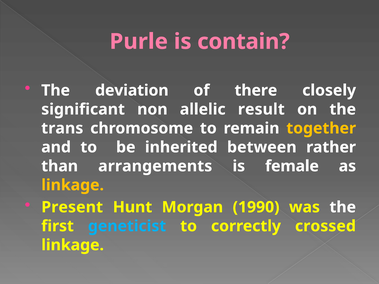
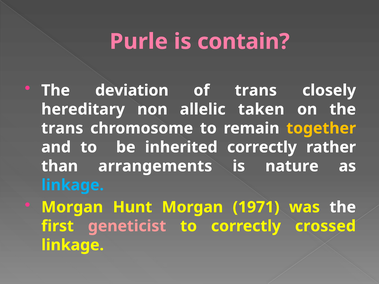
of there: there -> trans
significant: significant -> hereditary
result: result -> taken
inherited between: between -> correctly
female: female -> nature
linkage at (73, 185) colour: yellow -> light blue
Present at (72, 207): Present -> Morgan
1990: 1990 -> 1971
geneticist colour: light blue -> pink
